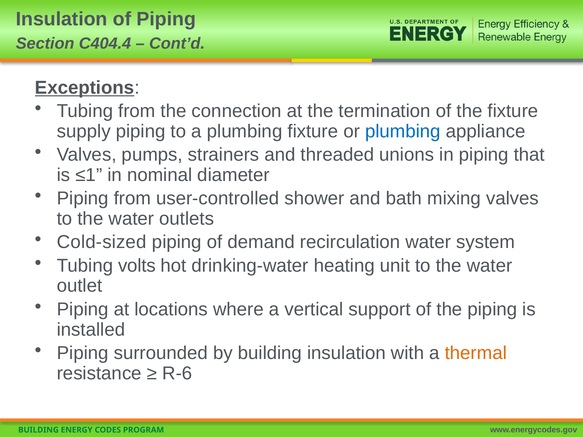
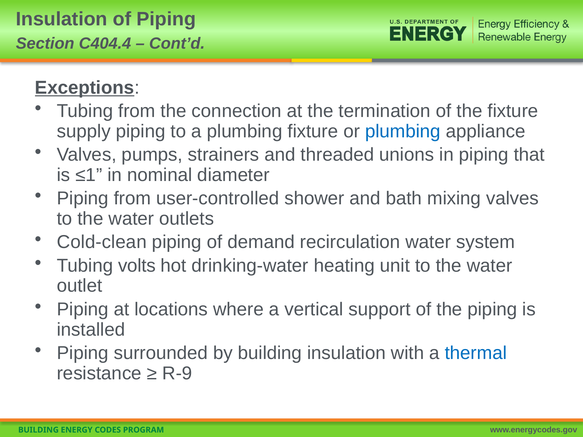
Cold-sized: Cold-sized -> Cold-clean
thermal colour: orange -> blue
R-6: R-6 -> R-9
